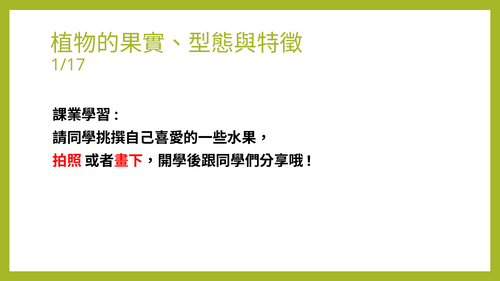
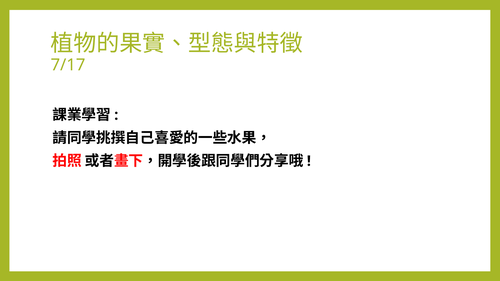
1/17: 1/17 -> 7/17
